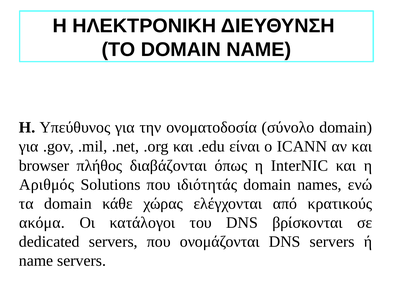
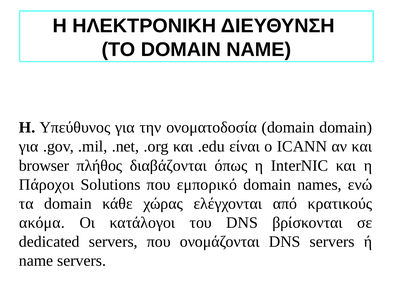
ονοματοδοσία σύνολο: σύνολο -> domain
Αριθμός: Αριθμός -> Πάροχοι
ιδιότητάς: ιδιότητάς -> εμπορικό
